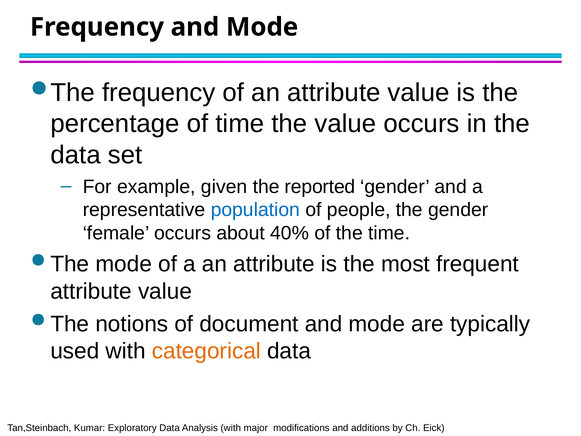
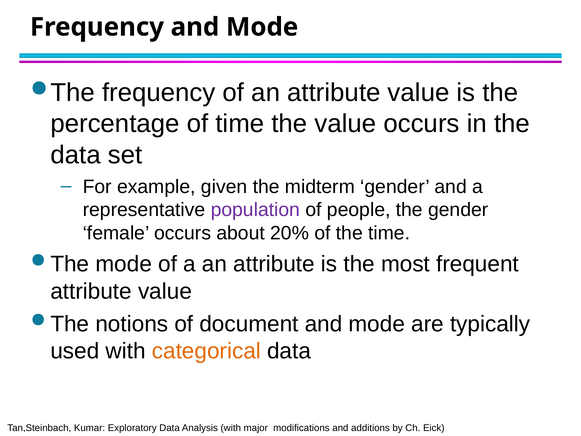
reported: reported -> midterm
population colour: blue -> purple
40%: 40% -> 20%
